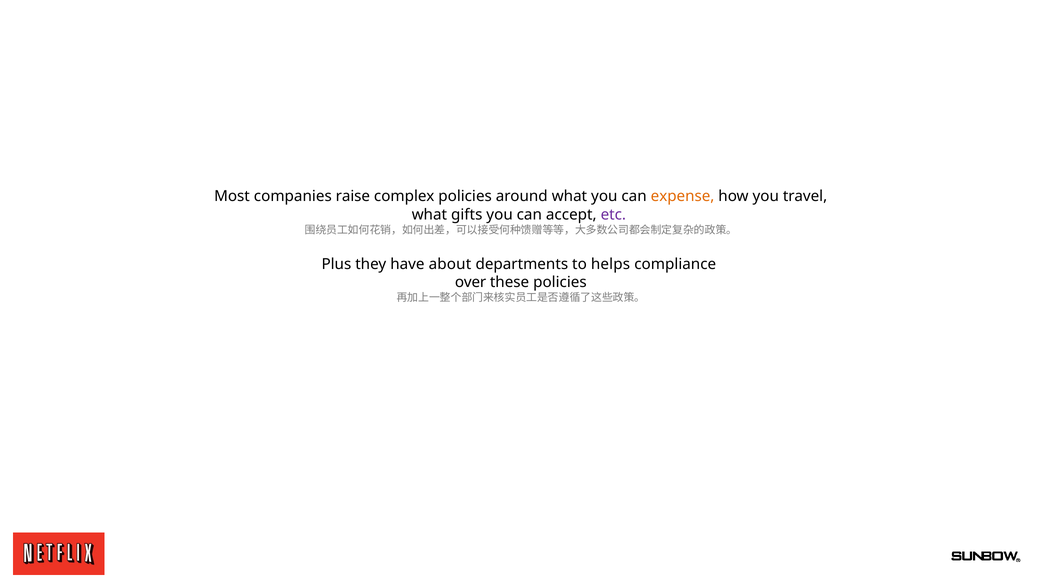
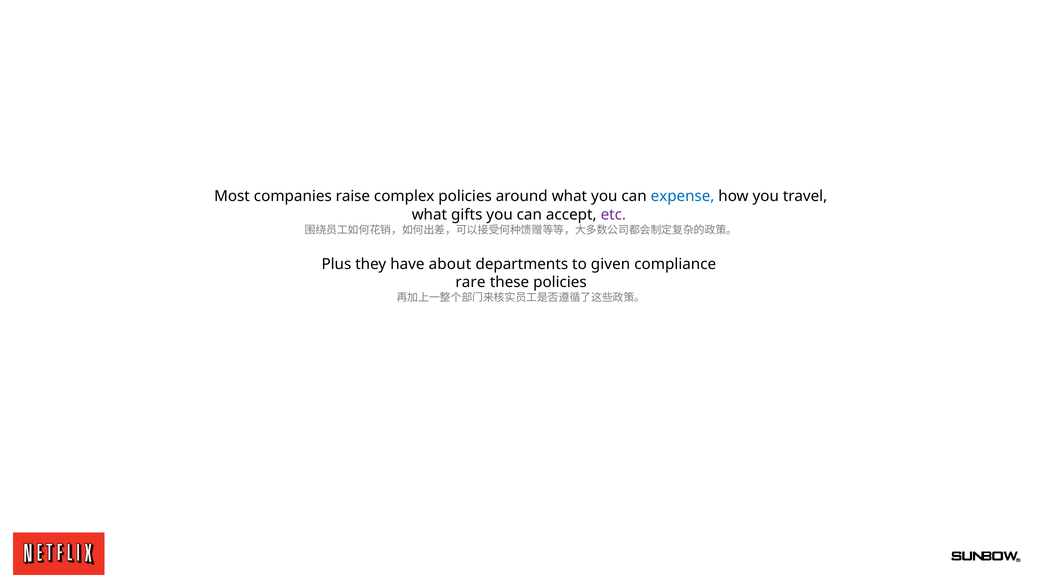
expense colour: orange -> blue
helps: helps -> given
over: over -> rare
